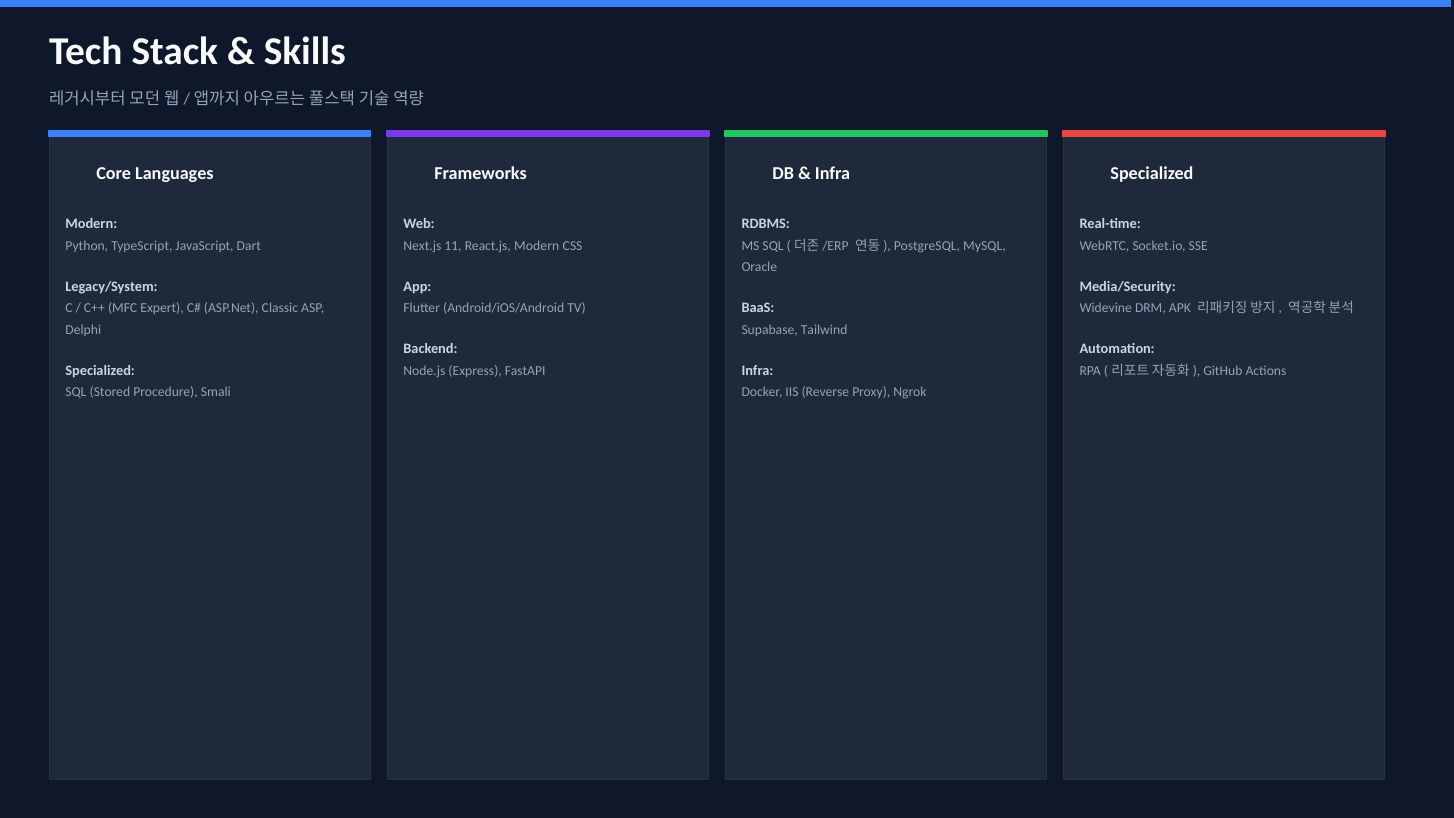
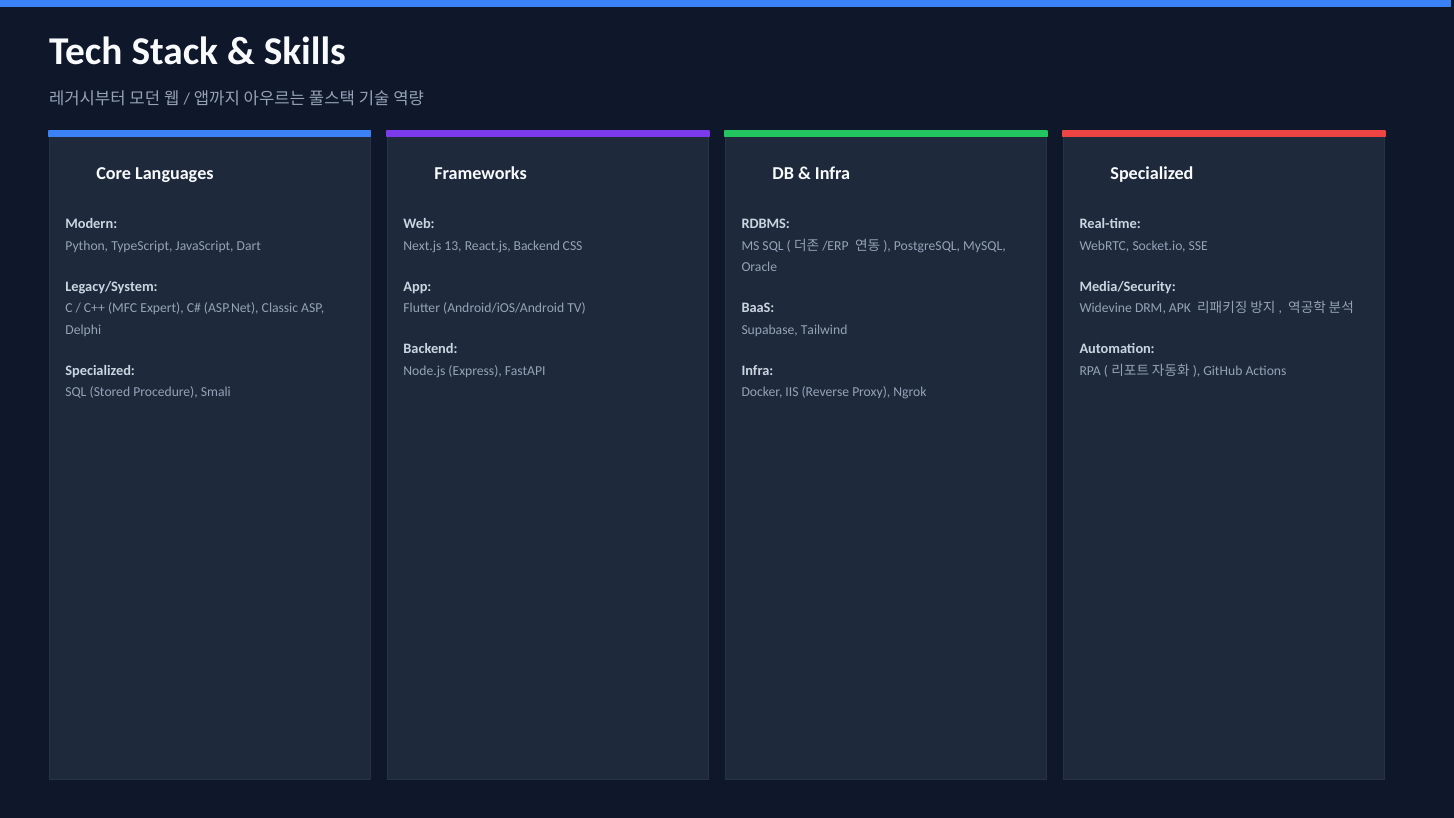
11: 11 -> 13
React.js Modern: Modern -> Backend
